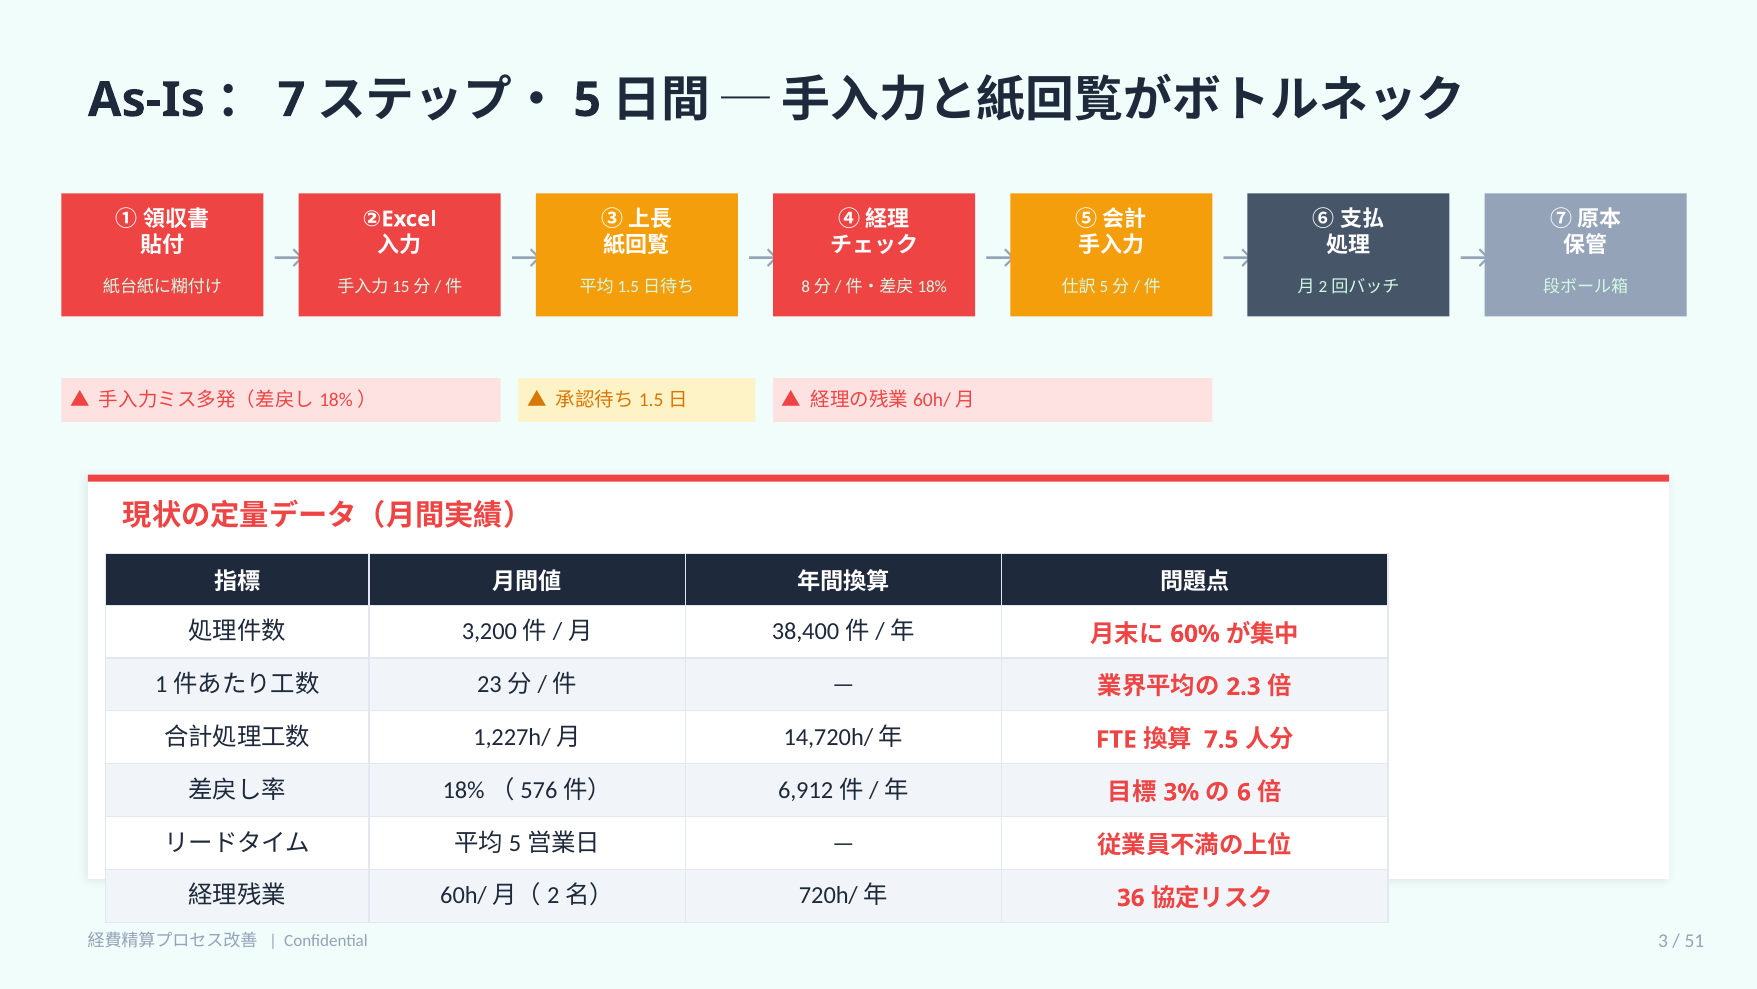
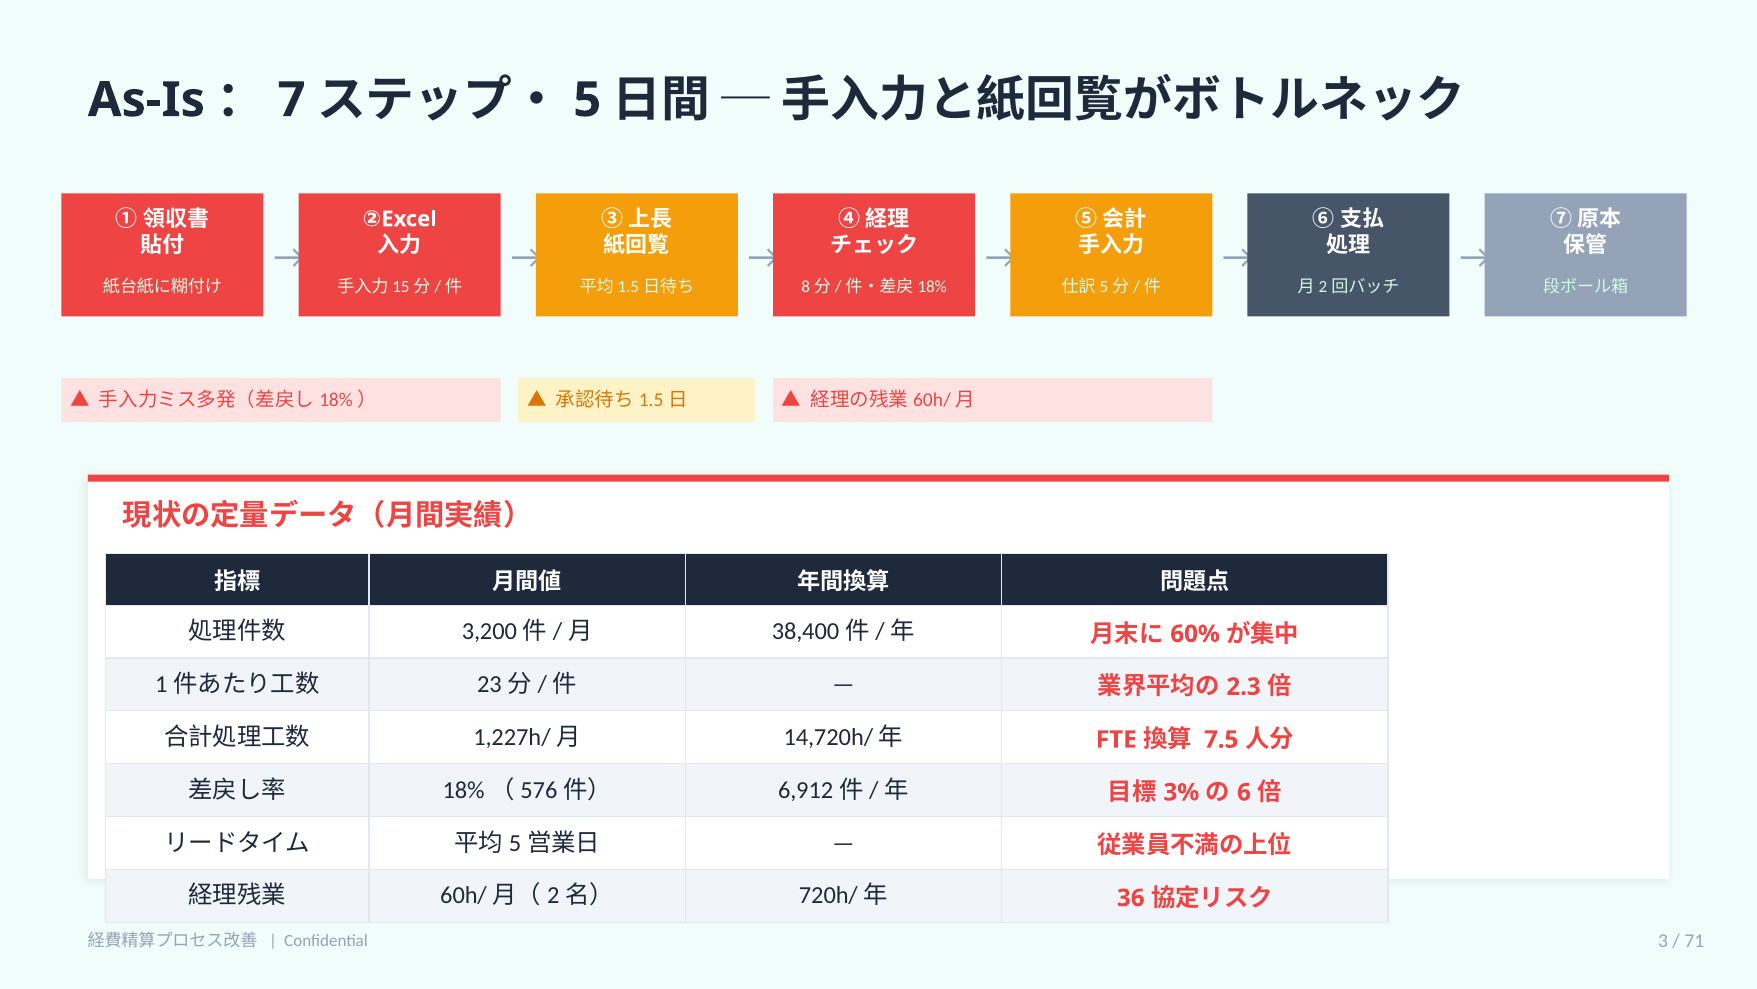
51: 51 -> 71
